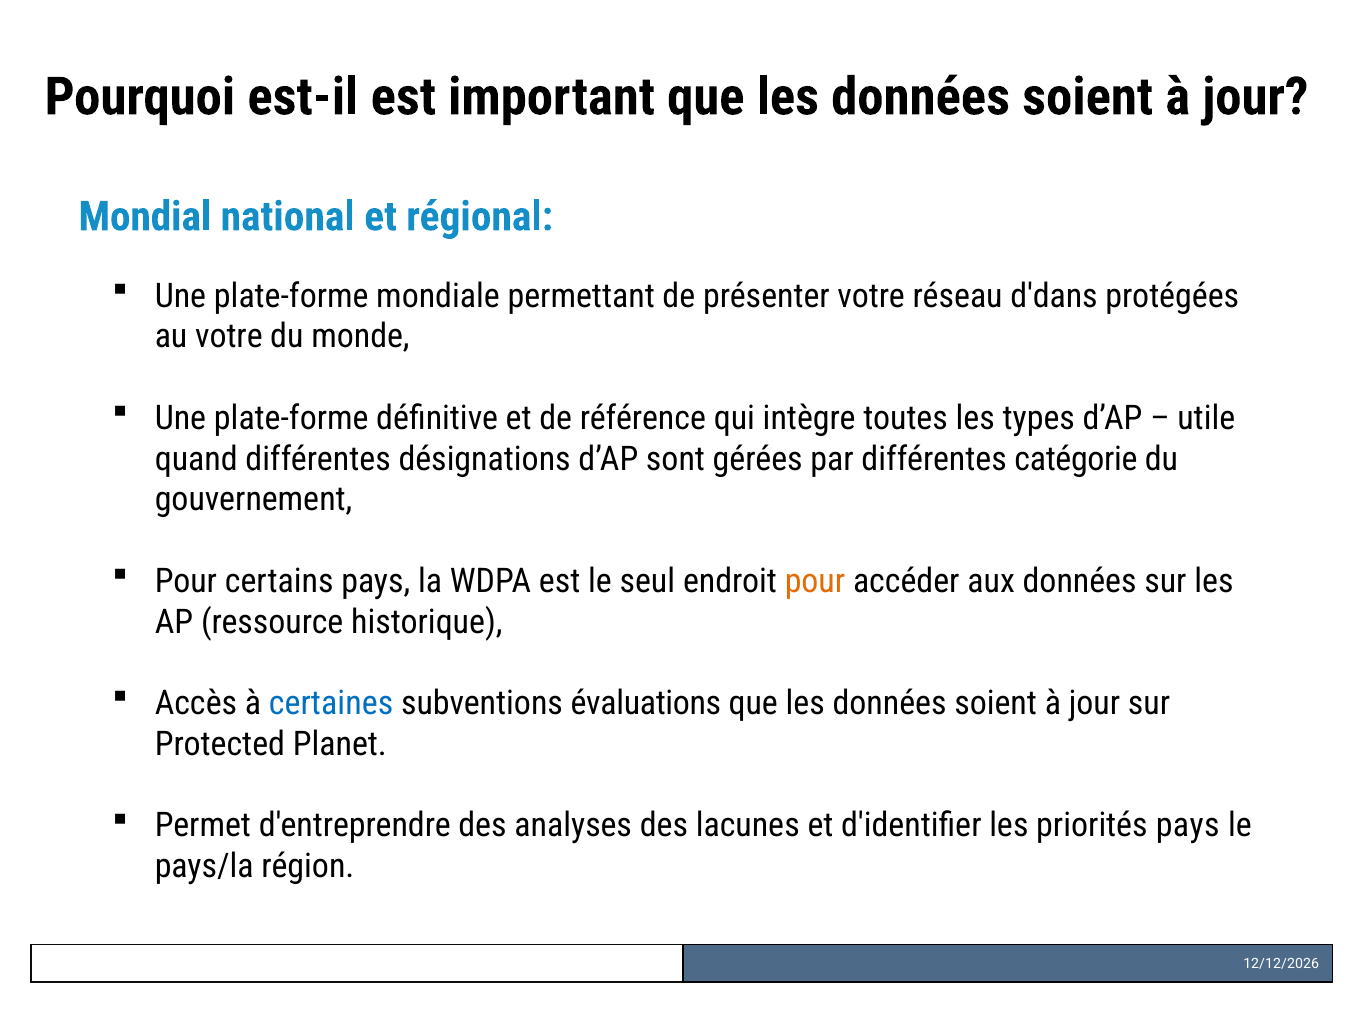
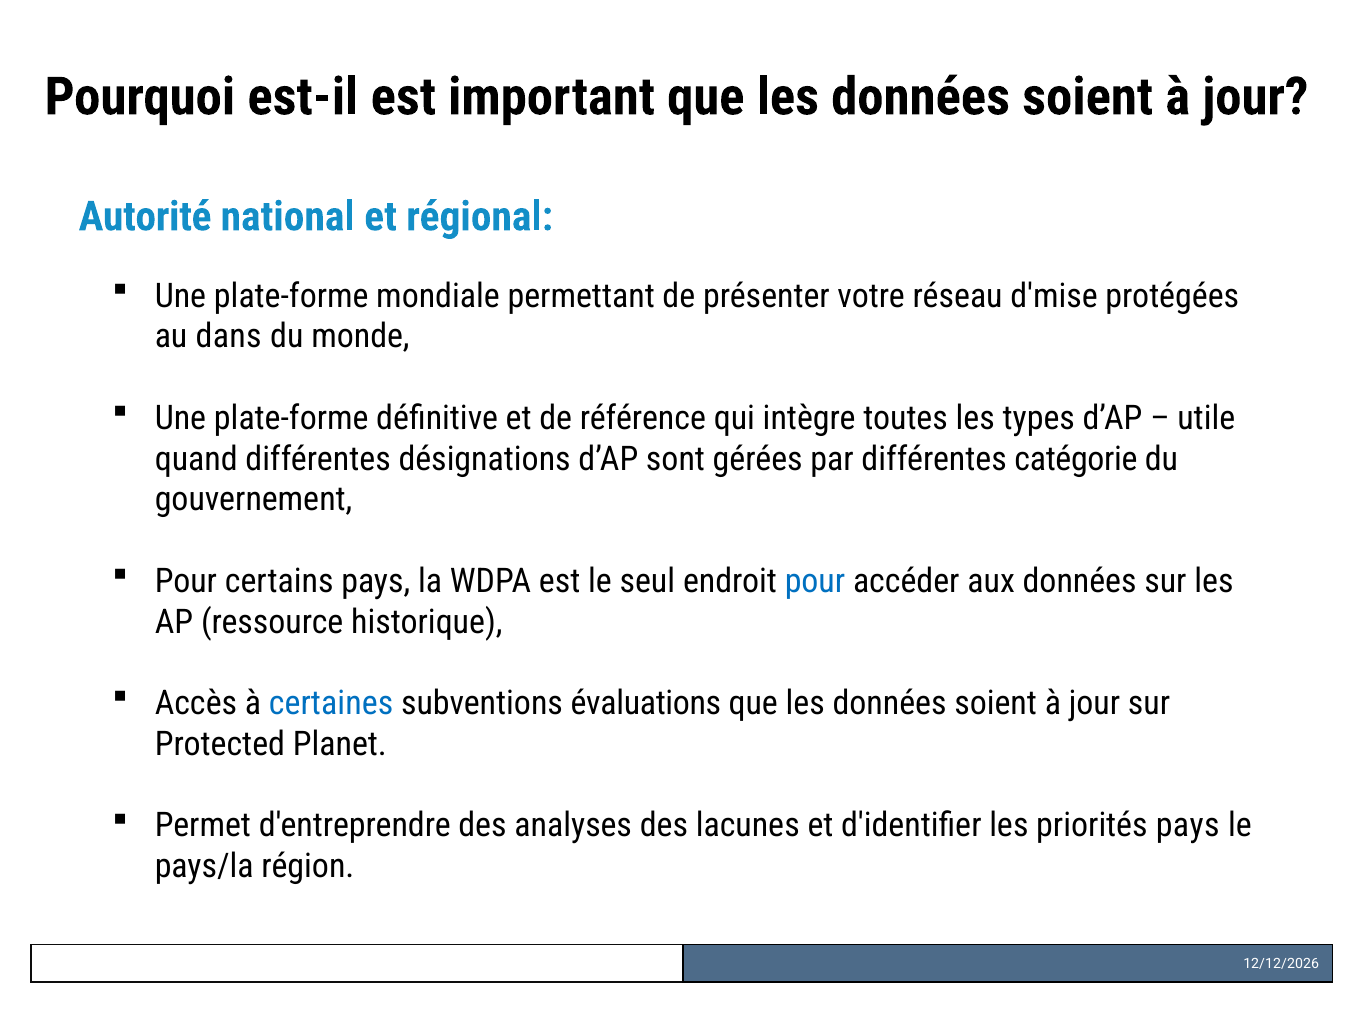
Mondial: Mondial -> Autorité
d'dans: d'dans -> d'mise
au votre: votre -> dans
pour at (815, 581) colour: orange -> blue
